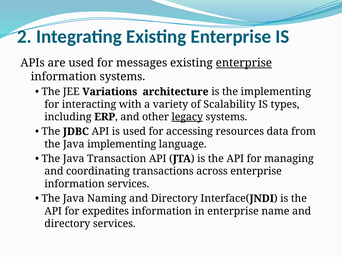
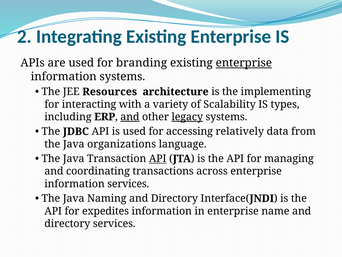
messages: messages -> branding
Variations: Variations -> Resources
and at (130, 117) underline: none -> present
resources: resources -> relatively
Java implementing: implementing -> organizations
API at (158, 158) underline: none -> present
